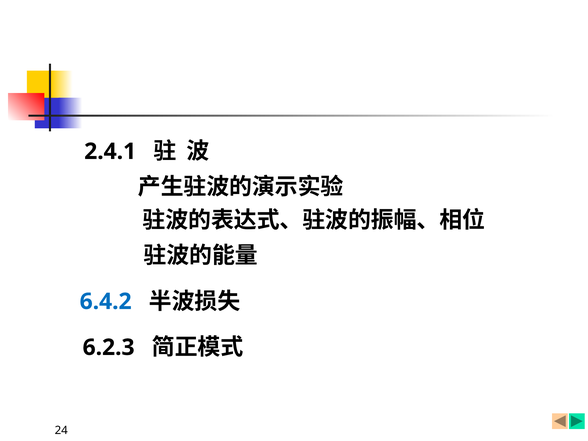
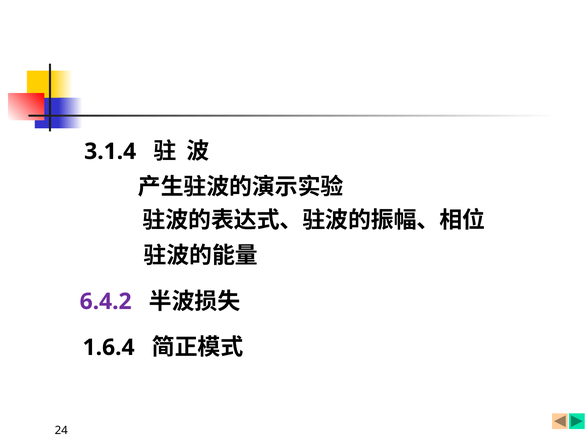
2.4.1: 2.4.1 -> 3.1.4
6.4.2 colour: blue -> purple
6.2.3: 6.2.3 -> 1.6.4
